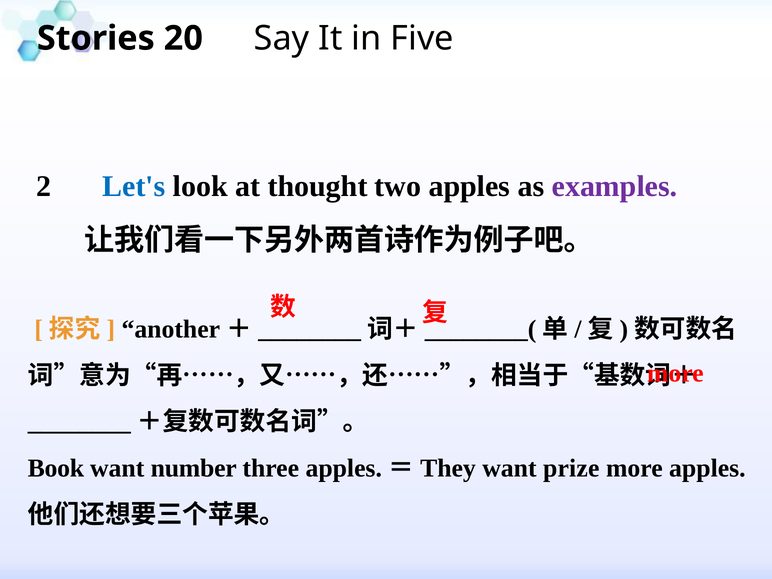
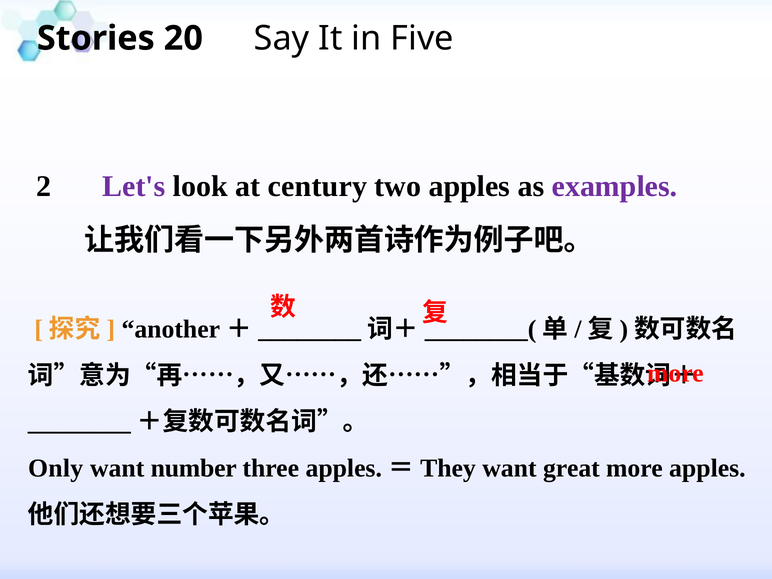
Let's colour: blue -> purple
thought: thought -> century
Book: Book -> Only
prize: prize -> great
